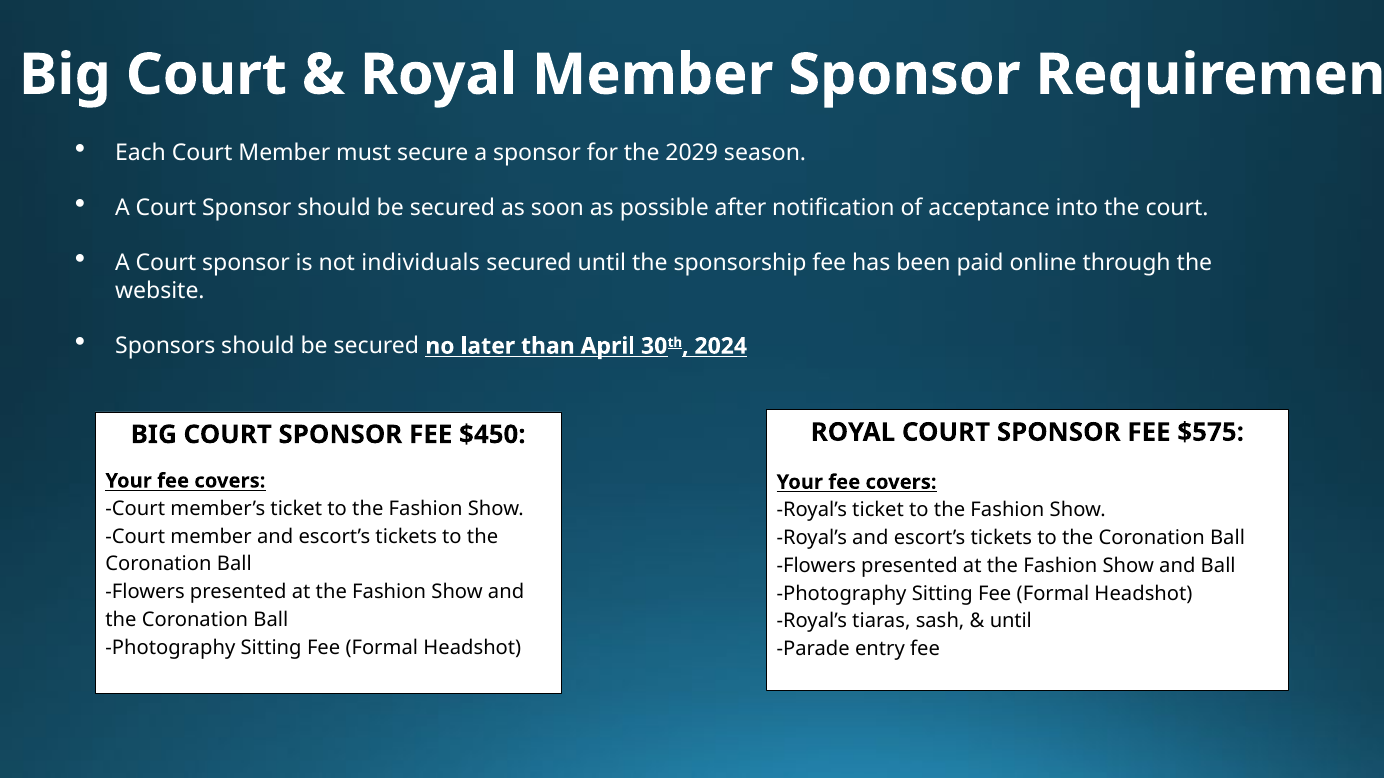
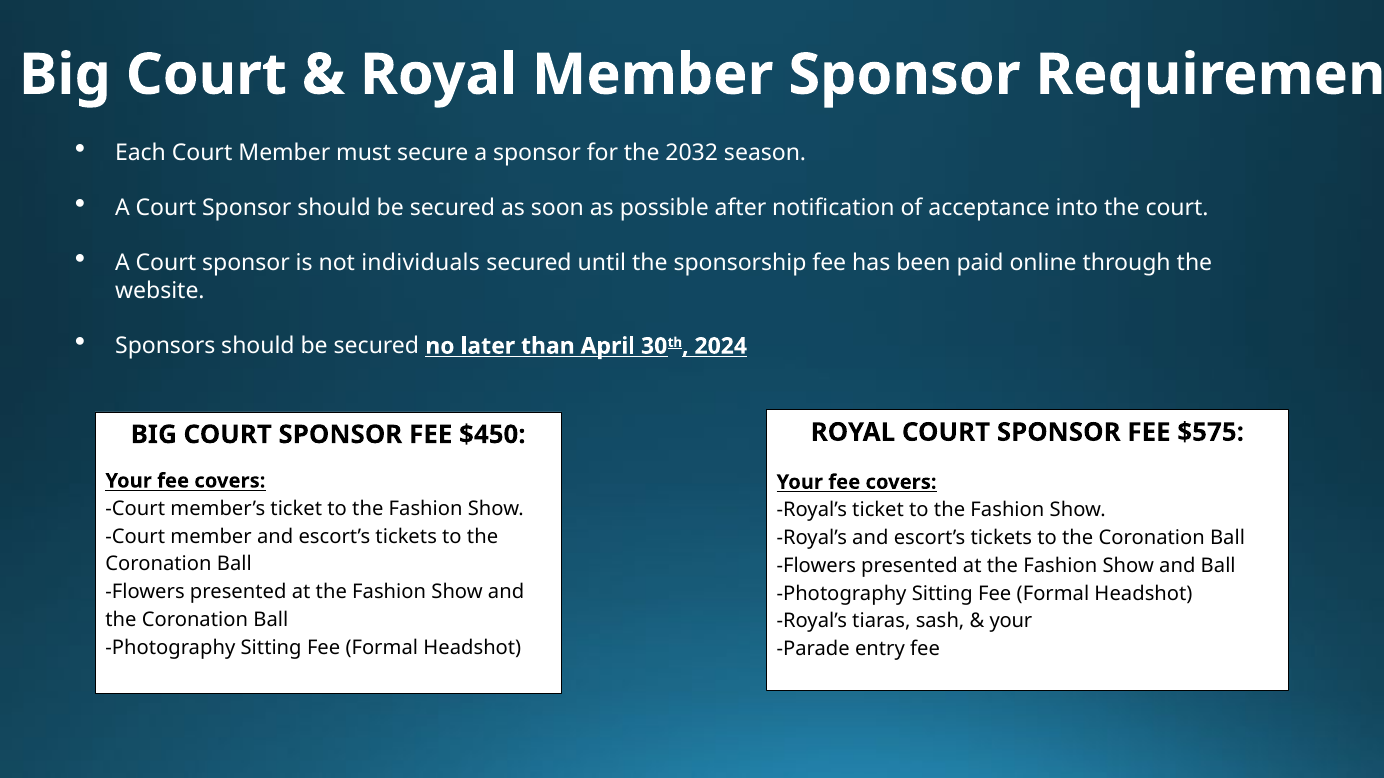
2029: 2029 -> 2032
until at (1011, 622): until -> your
